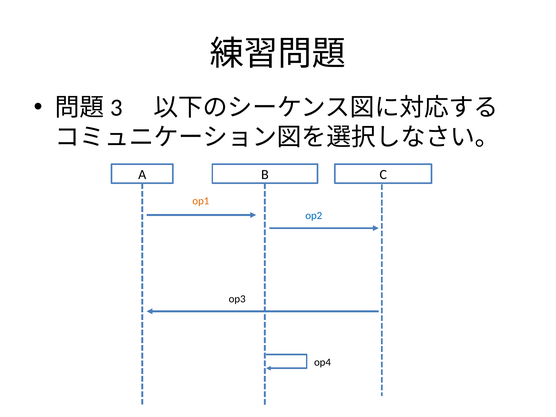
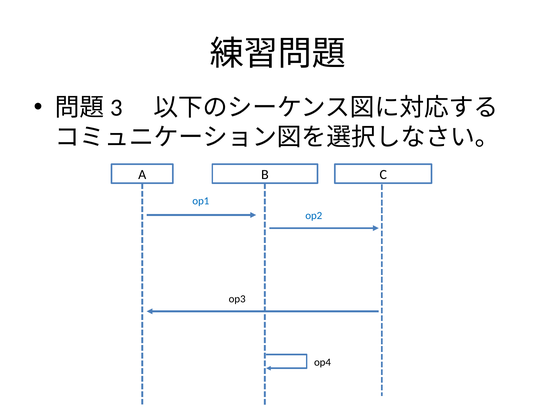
op1 colour: orange -> blue
